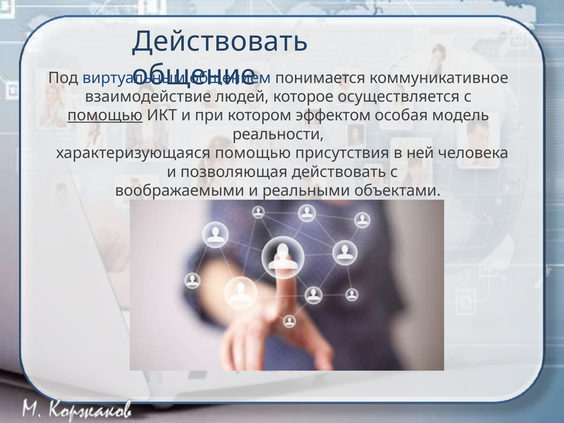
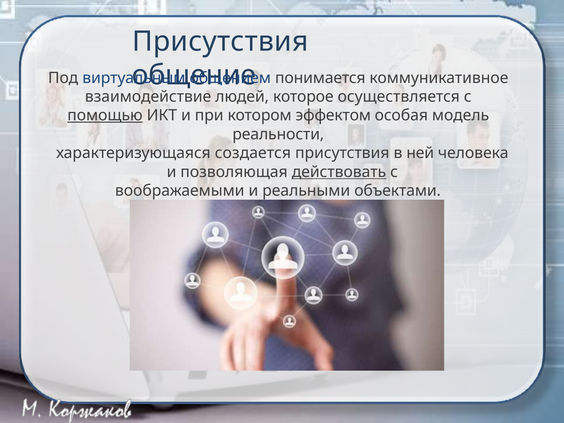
Действовать at (220, 41): Действовать -> Присутствия
характеризующаяся помощью: помощью -> создается
действовать at (339, 172) underline: none -> present
